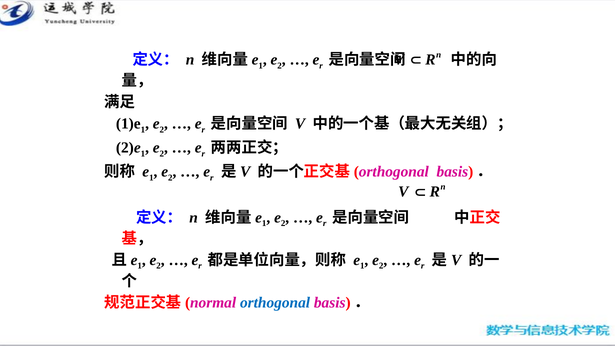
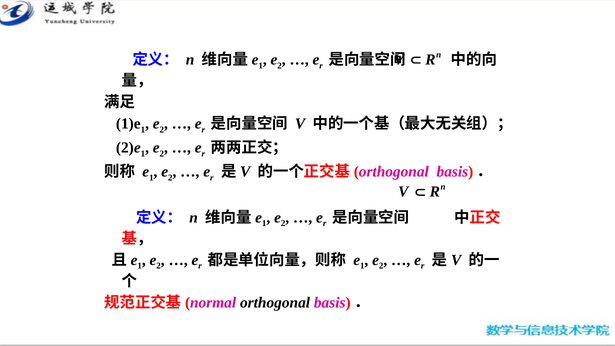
orthogonal colour: blue -> black
